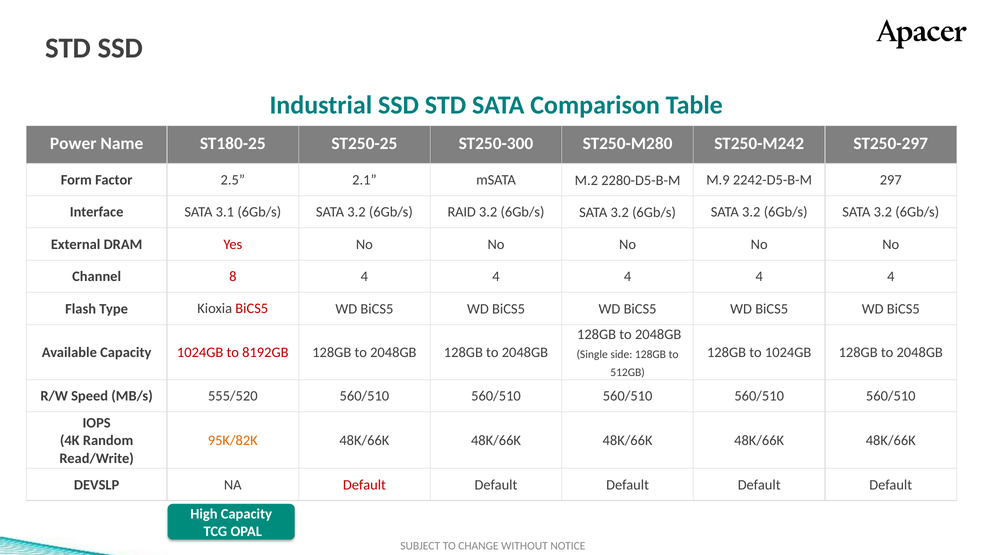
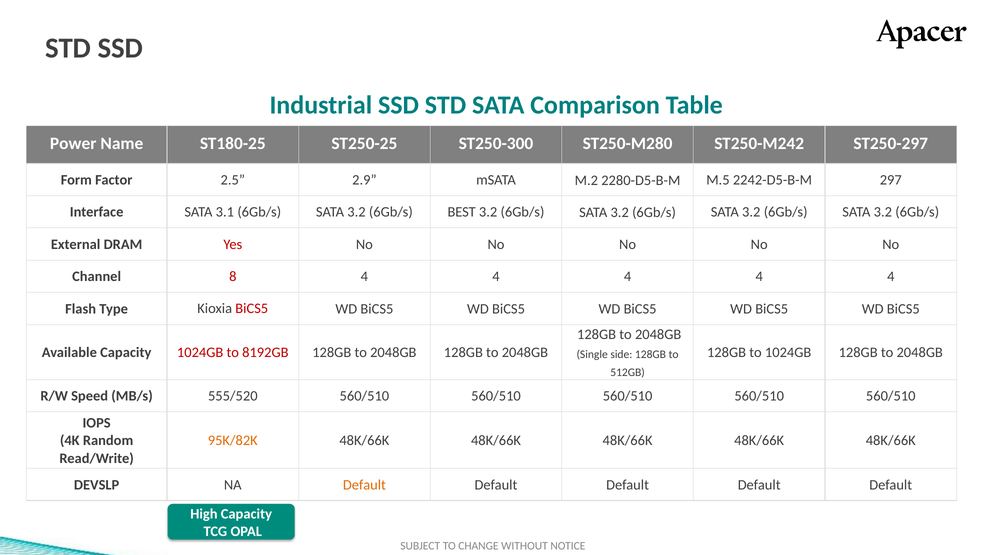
2.1: 2.1 -> 2.9
M.9: M.9 -> M.5
RAID: RAID -> BEST
Default at (364, 485) colour: red -> orange
